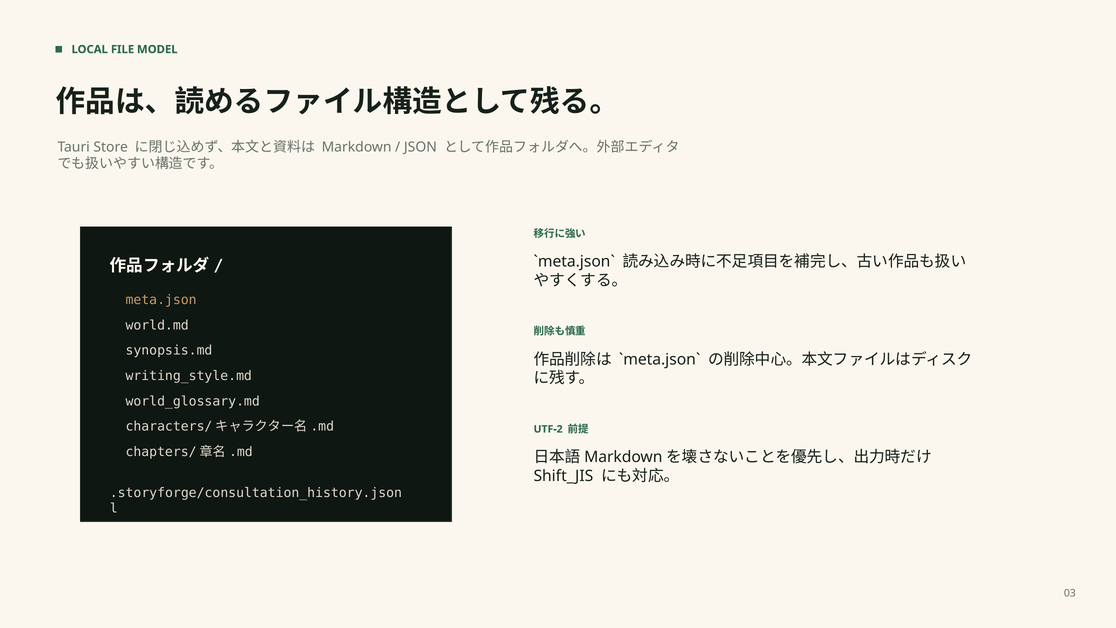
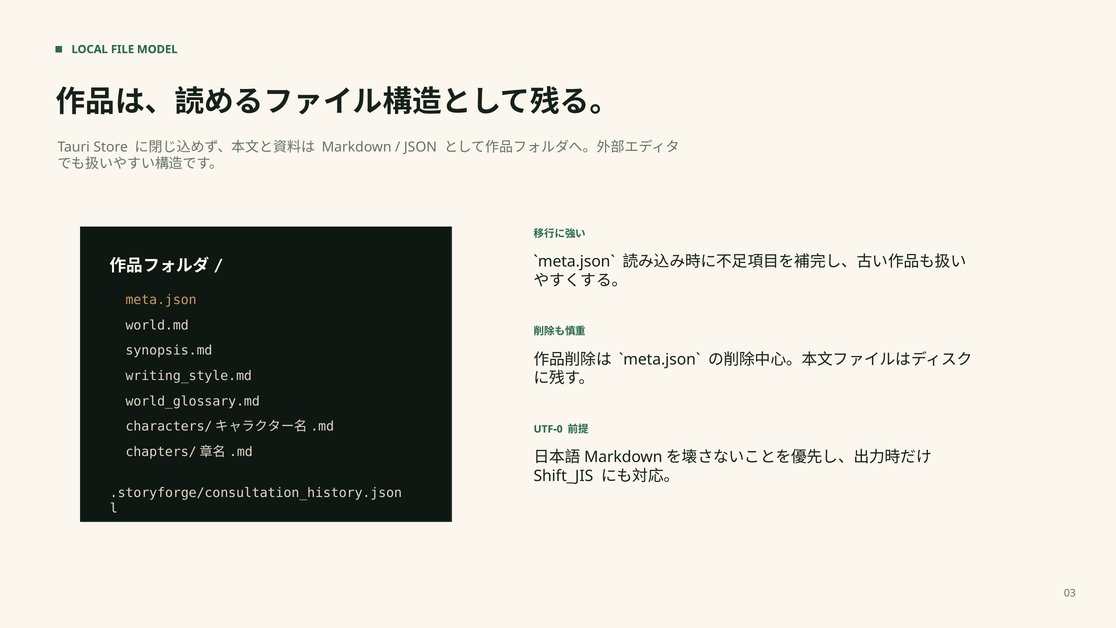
UTF-2: UTF-2 -> UTF-0
